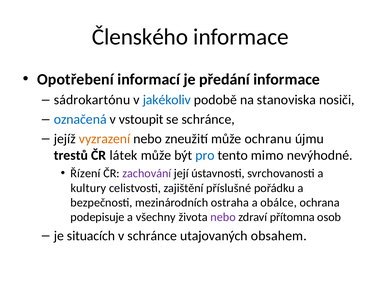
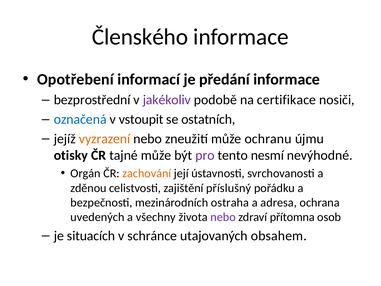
sádrokartónu: sádrokartónu -> bezprostřední
jakékoliv colour: blue -> purple
stanoviska: stanoviska -> certifikace
se schránce: schránce -> ostatních
trestů: trestů -> otisky
látek: látek -> tajné
pro colour: blue -> purple
mimo: mimo -> nesmí
Řízení: Řízení -> Orgán
zachování colour: purple -> orange
kultury: kultury -> zděnou
příslušné: příslušné -> příslušný
obálce: obálce -> adresa
podepisuje: podepisuje -> uvedených
